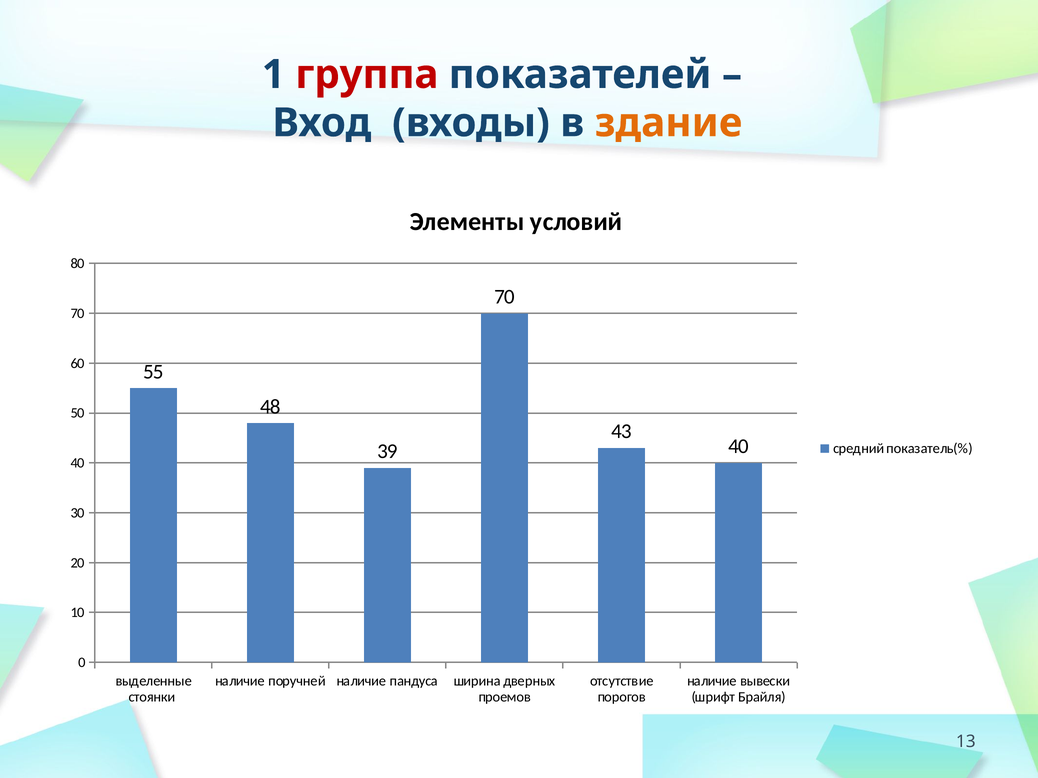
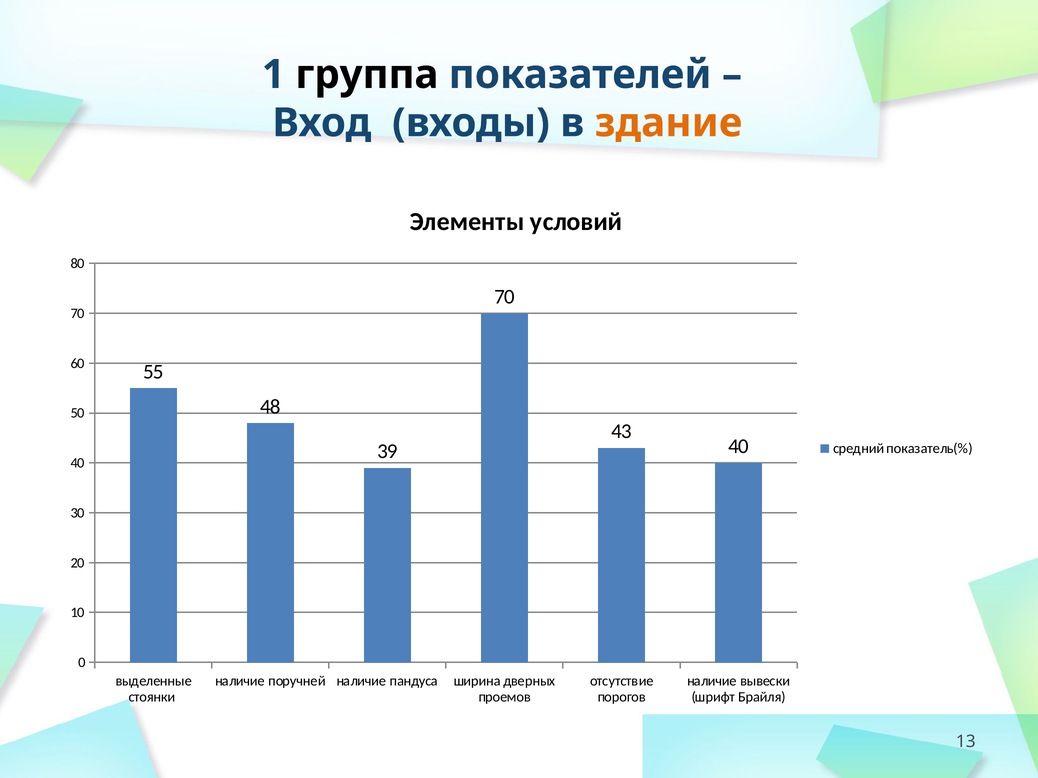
группа colour: red -> black
